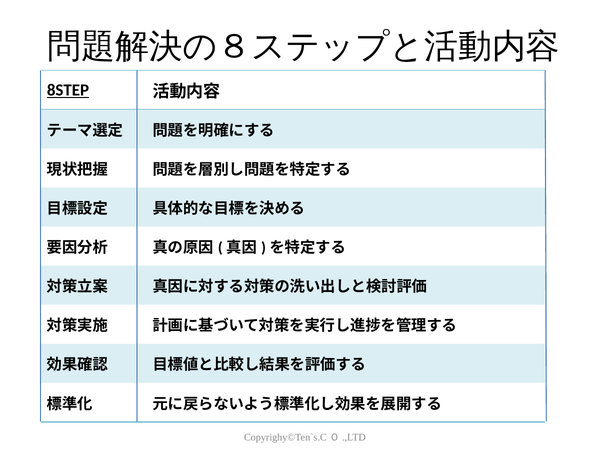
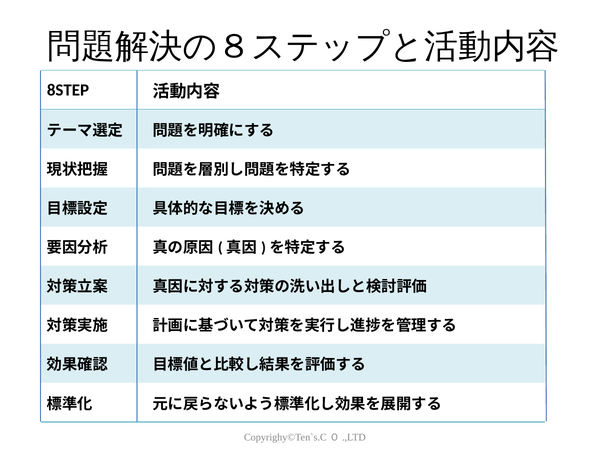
8STEP underline: present -> none
